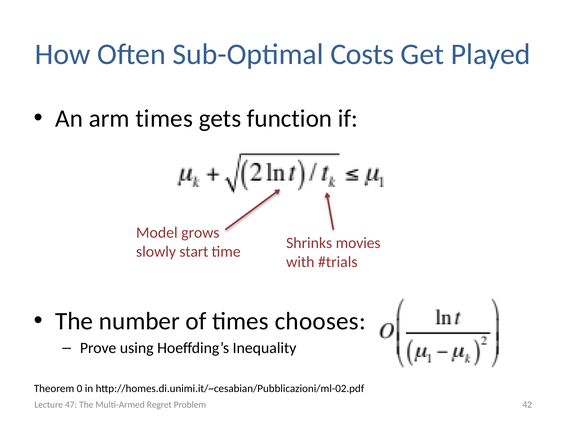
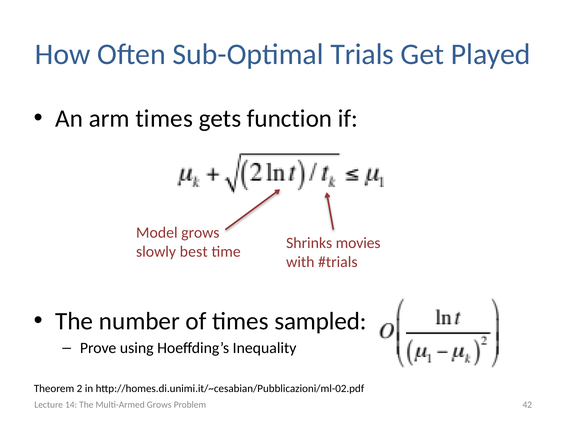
Costs: Costs -> Trials
start: start -> best
chooses: chooses -> sampled
0: 0 -> 2
47: 47 -> 14
Multi-Armed Regret: Regret -> Grows
